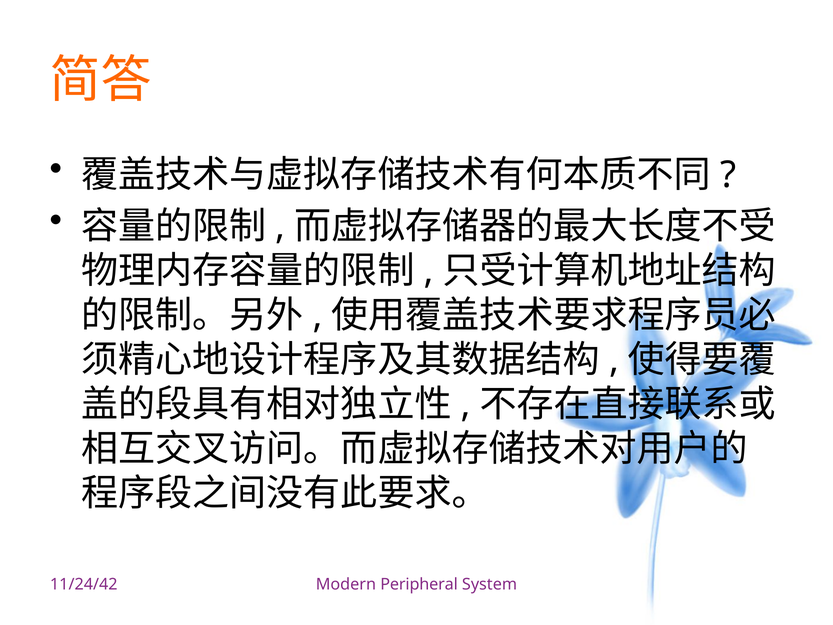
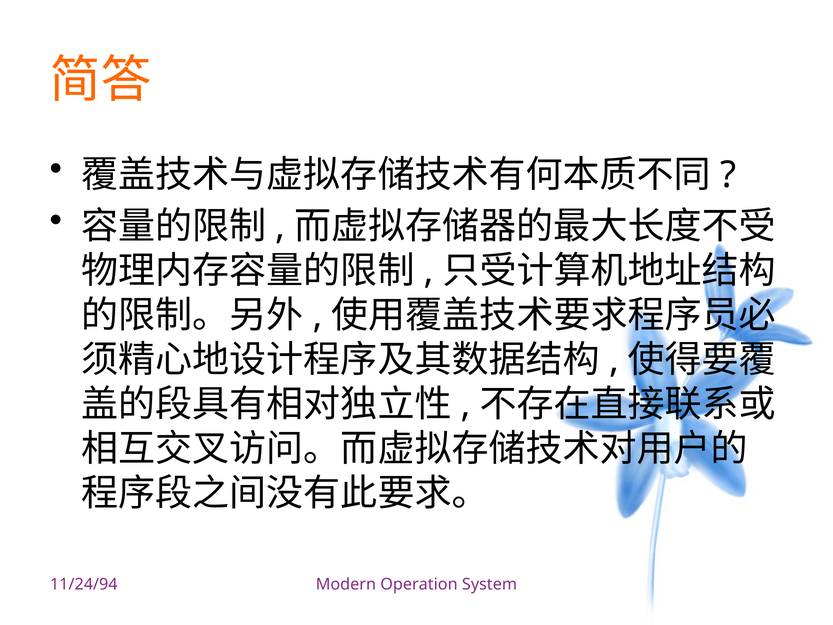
11/24/42: 11/24/42 -> 11/24/94
Peripheral: Peripheral -> Operation
